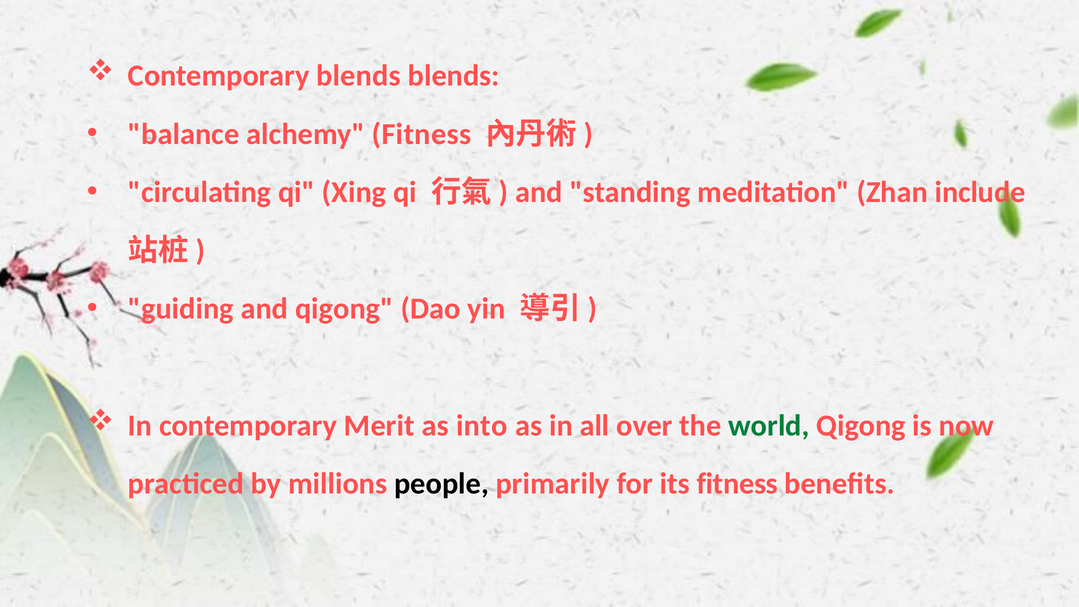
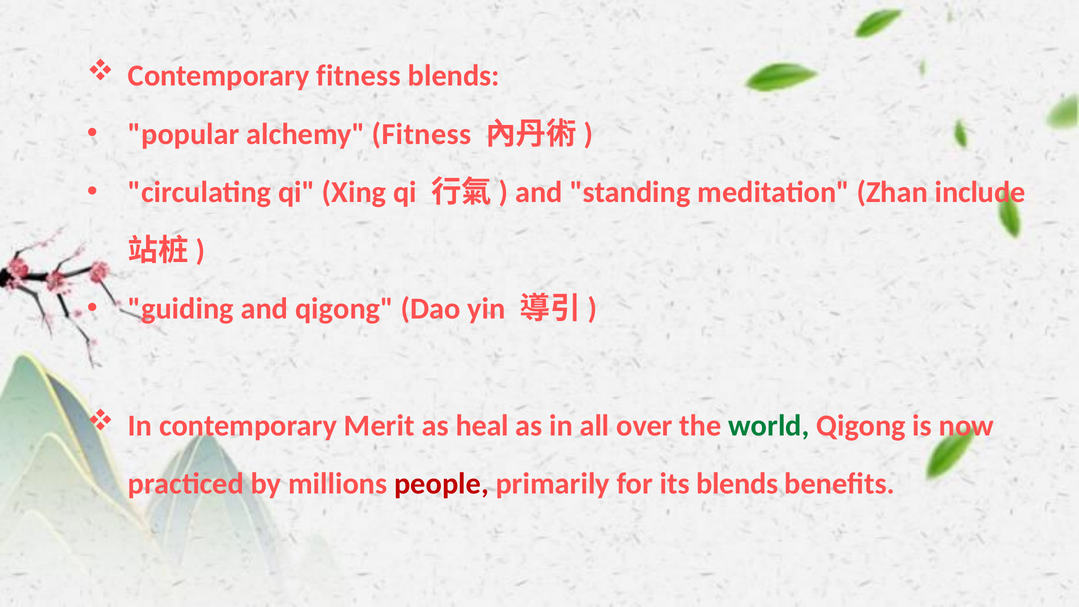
Contemporary blends: blends -> fitness
balance: balance -> popular
into: into -> heal
people colour: black -> red
its fitness: fitness -> blends
